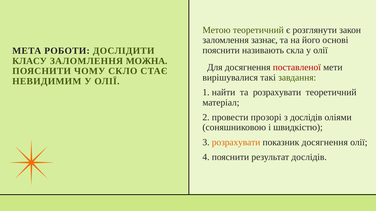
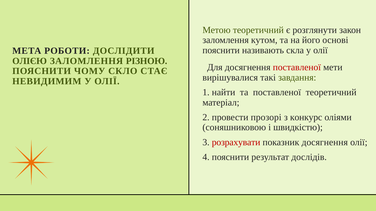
зазнає: зазнає -> кутом
КЛАСУ: КЛАСУ -> ОЛІЄЮ
МОЖНА: МОЖНА -> РІЗНОЮ
та розрахувати: розрахувати -> поставленої
з дослідів: дослідів -> конкурс
розрахувати at (236, 143) colour: orange -> red
